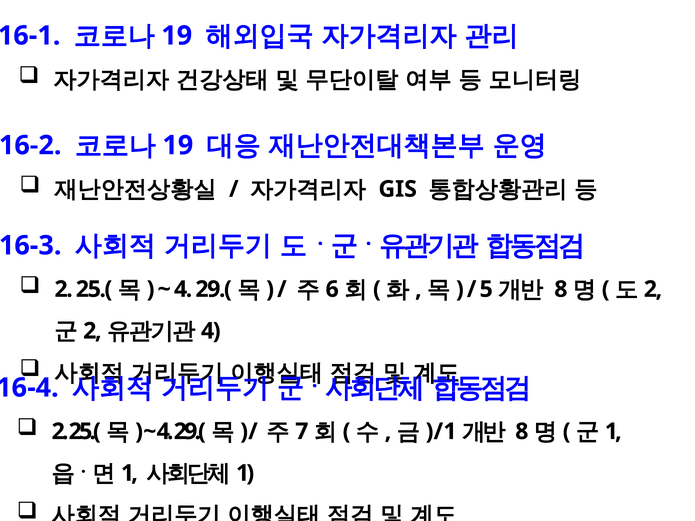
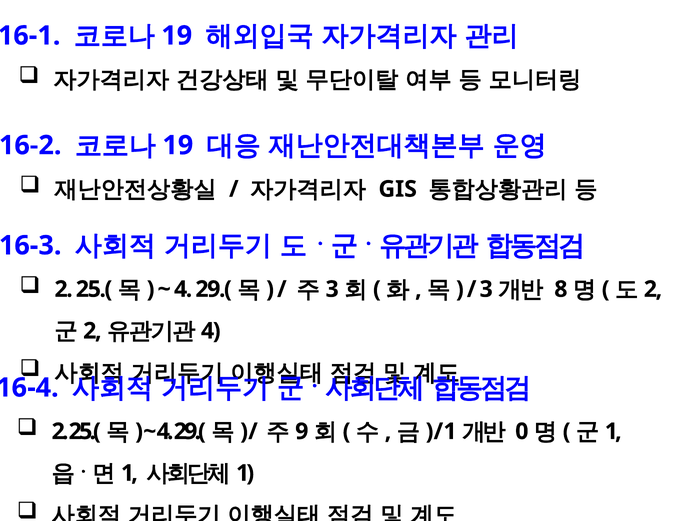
6 at (332, 289): 6 -> 3
5 at (486, 289): 5 -> 3
7: 7 -> 9
8 at (522, 432): 8 -> 0
